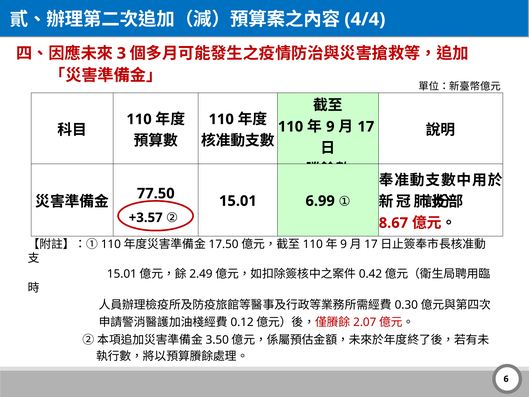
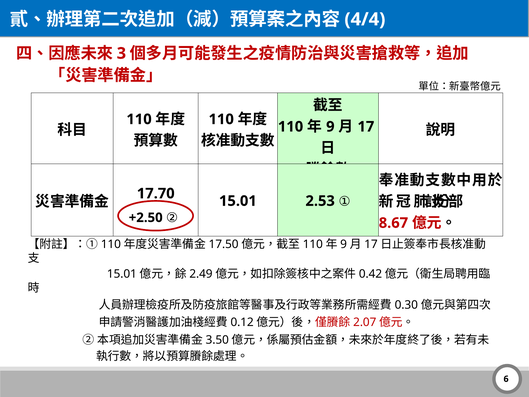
77.50: 77.50 -> 17.70
6.99: 6.99 -> 2.53
+3.57: +3.57 -> +2.50
